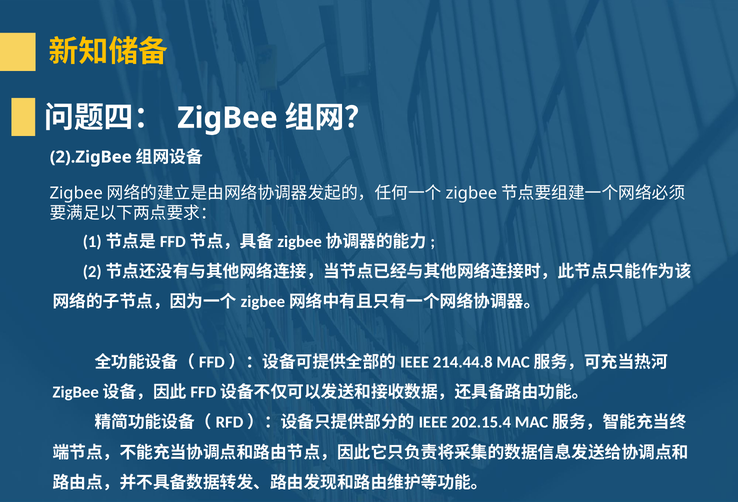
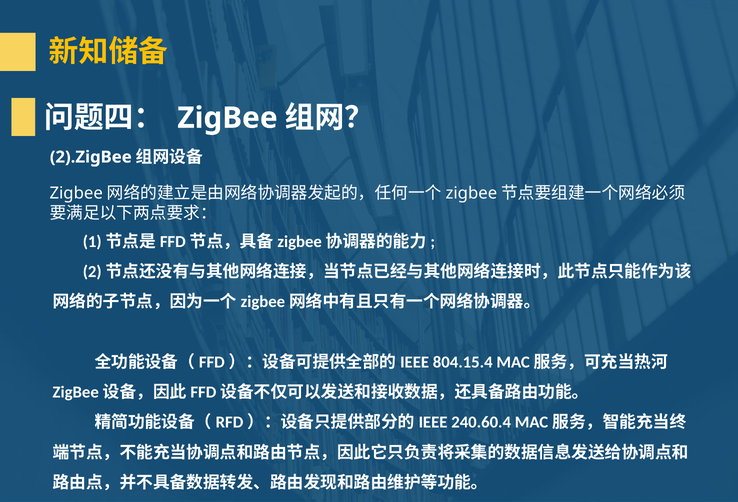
214.44.8: 214.44.8 -> 804.15.4
202.15.4: 202.15.4 -> 240.60.4
